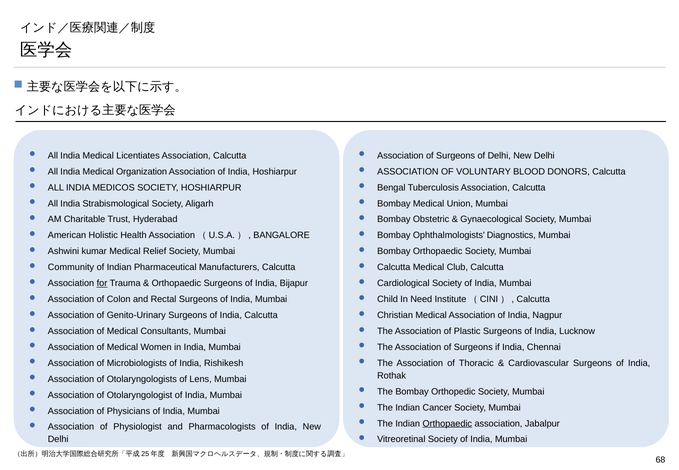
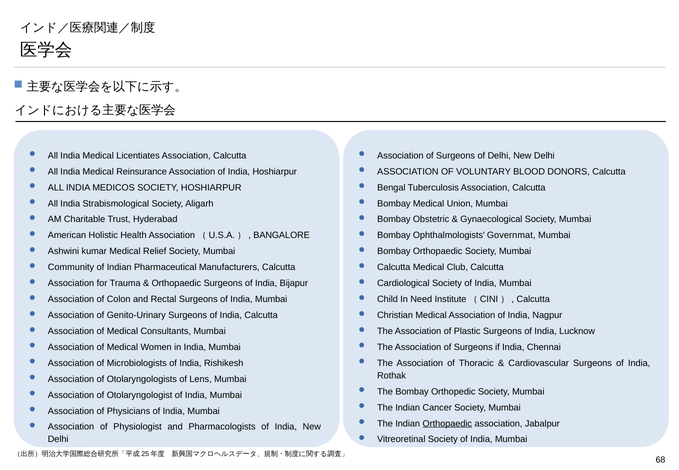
Organization: Organization -> Reinsurance
Diagnostics: Diagnostics -> Governmat
for underline: present -> none
